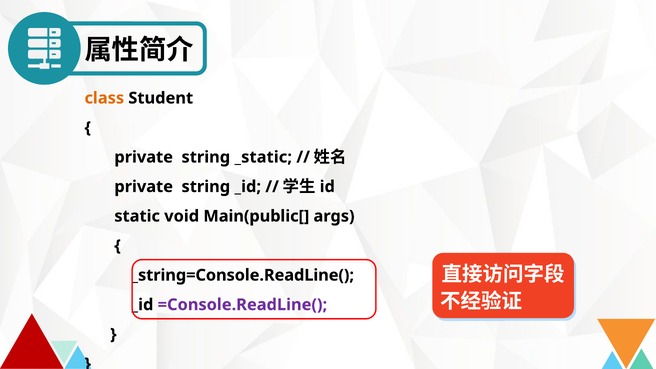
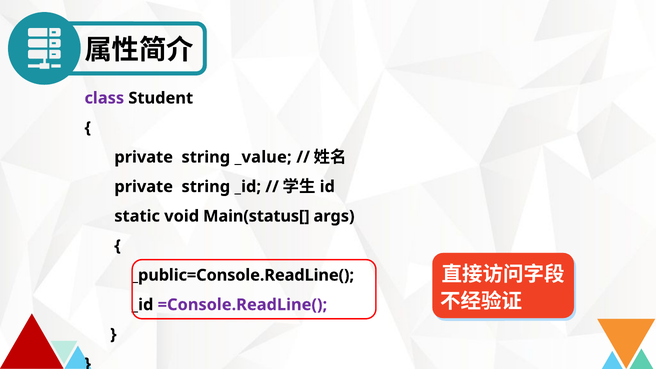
class colour: orange -> purple
_static: _static -> _value
Main(public[: Main(public[ -> Main(status[
_string=Console.ReadLine(: _string=Console.ReadLine( -> _public=Console.ReadLine(
